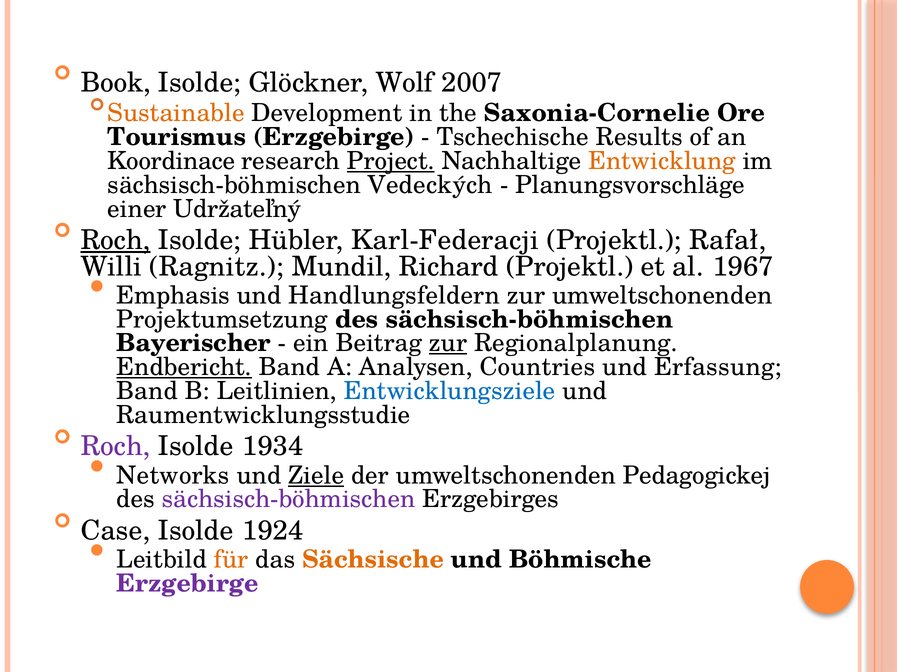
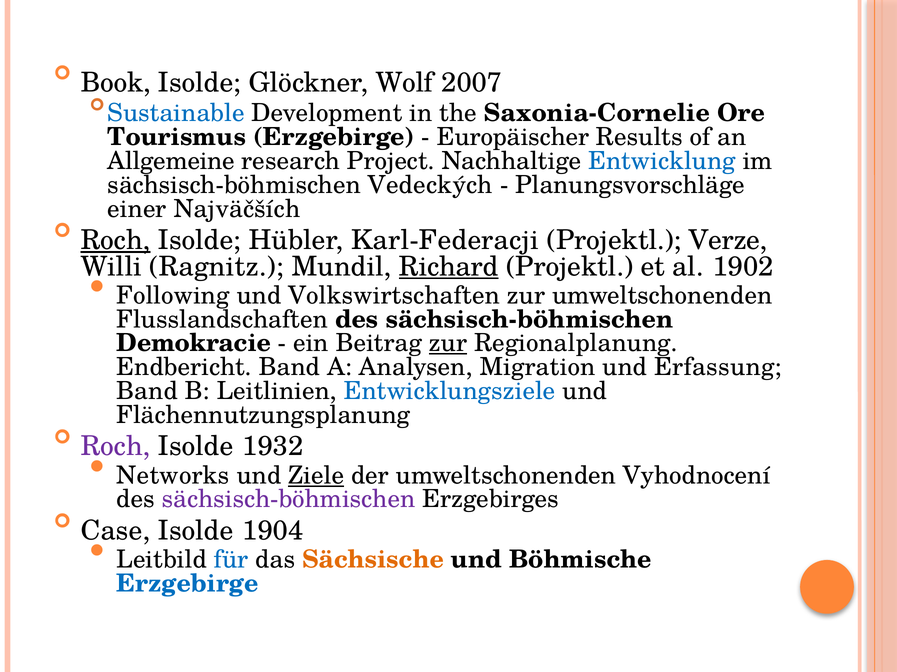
Sustainable colour: orange -> blue
Tschechische: Tschechische -> Europäischer
Koordinace: Koordinace -> Allgemeine
Project underline: present -> none
Entwicklung colour: orange -> blue
Udržateľný: Udržateľný -> Najväčších
Rafał: Rafał -> Verze
Richard underline: none -> present
1967: 1967 -> 1902
Emphasis: Emphasis -> Following
Handlungsfeldern: Handlungsfeldern -> Volkswirtschaften
Projektumsetzung: Projektumsetzung -> Flusslandschaften
Bayerischer: Bayerischer -> Demokracie
Endbericht underline: present -> none
Countries: Countries -> Migration
Raumentwicklungsstudie: Raumentwicklungsstudie -> Flächennutzungsplanung
1934: 1934 -> 1932
Pedagogickej: Pedagogickej -> Vyhodnocení
1924: 1924 -> 1904
für colour: orange -> blue
Erzgebirge at (187, 584) colour: purple -> blue
